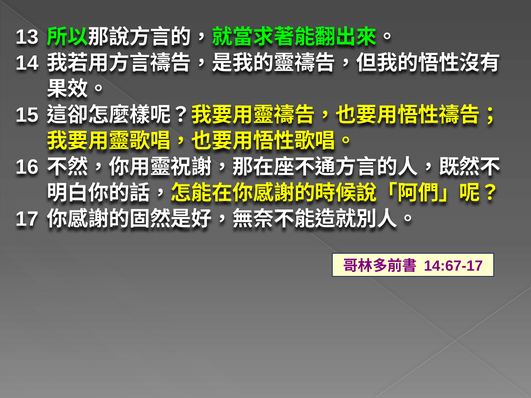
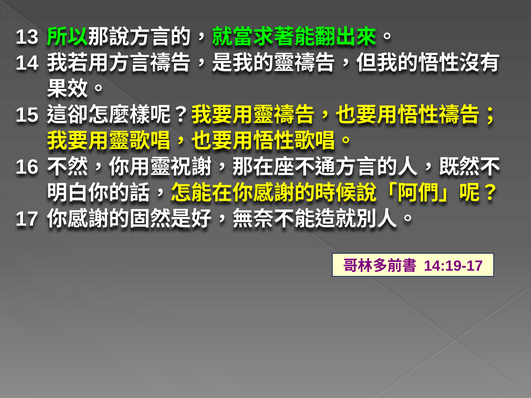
14:67-17: 14:67-17 -> 14:19-17
